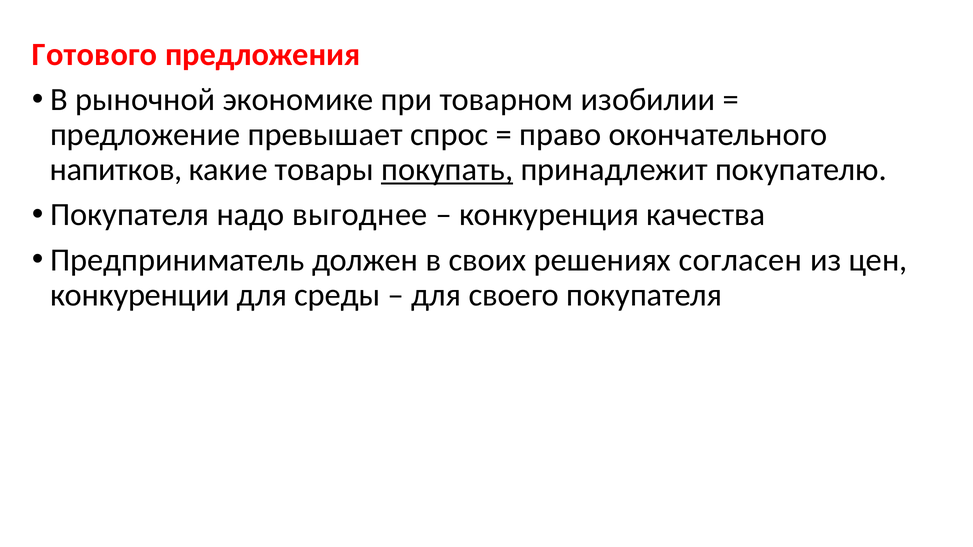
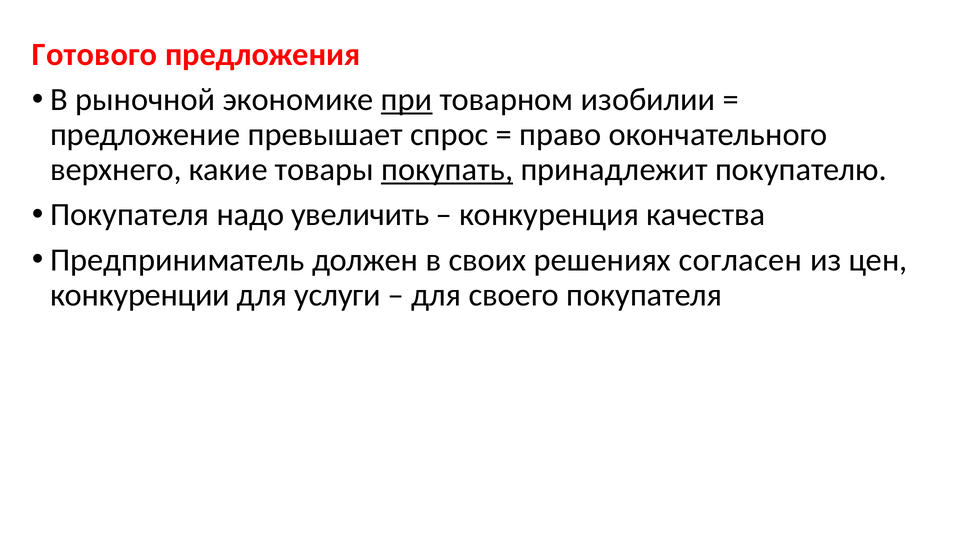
при underline: none -> present
напитков: напитков -> верхнего
выгоднее: выгоднее -> увеличить
среды: среды -> услуги
